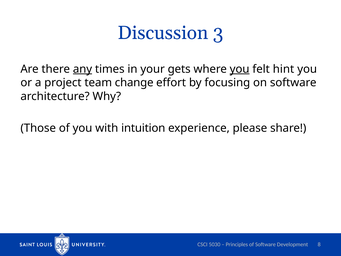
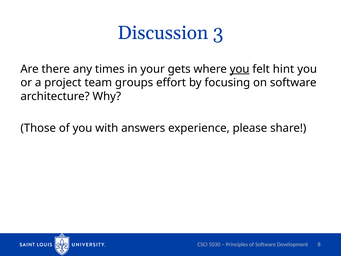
any underline: present -> none
change: change -> groups
intuition: intuition -> answers
